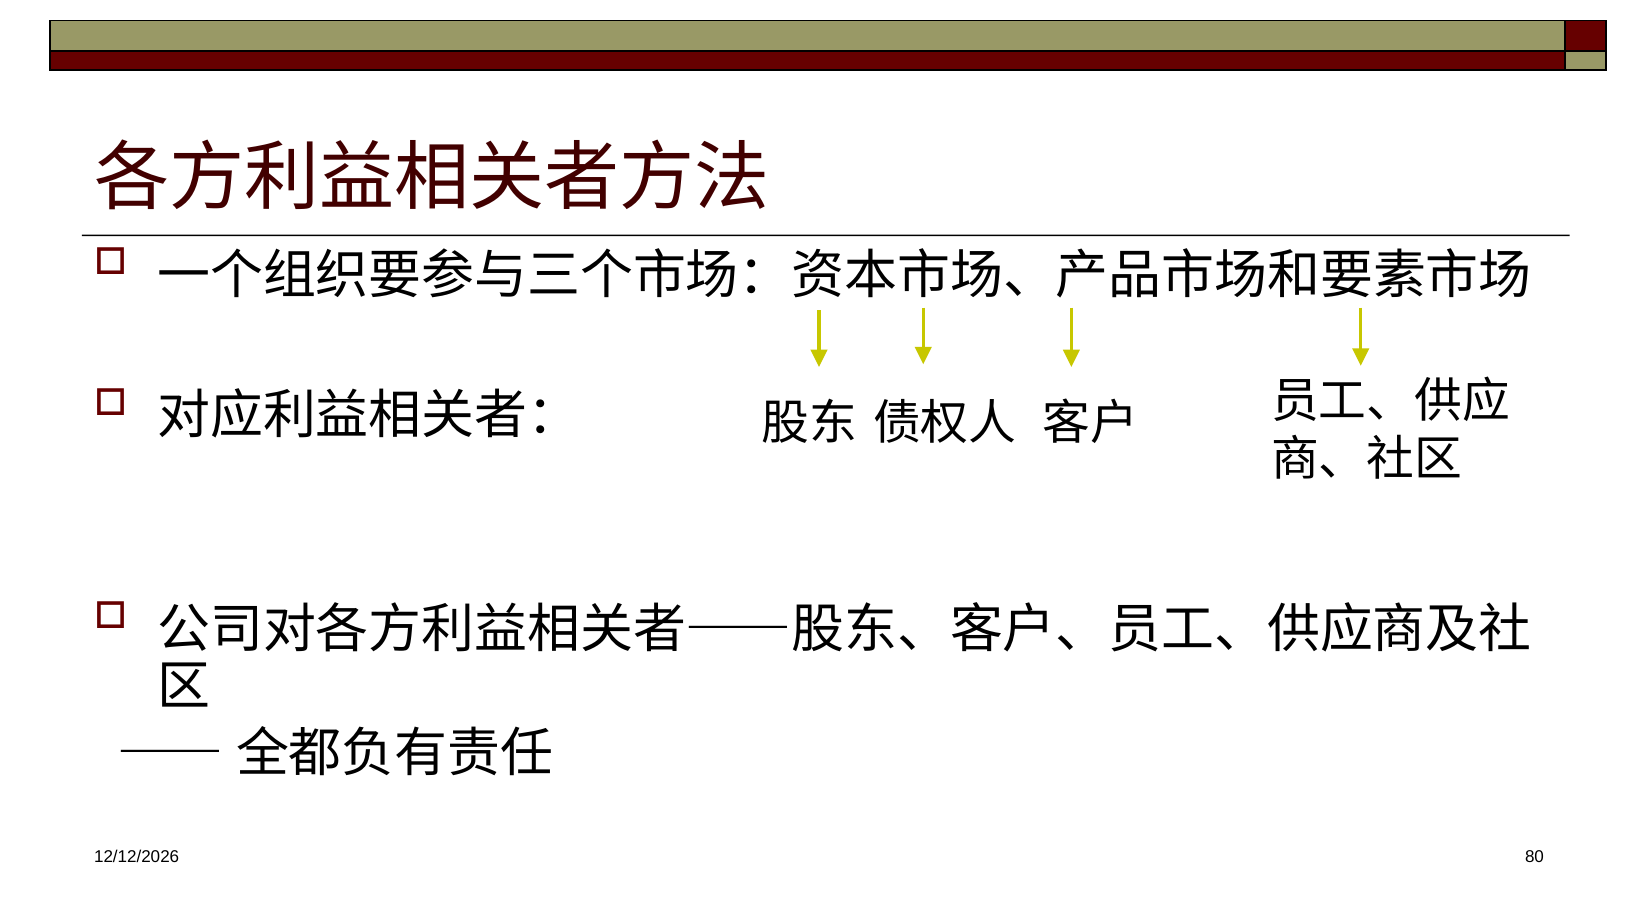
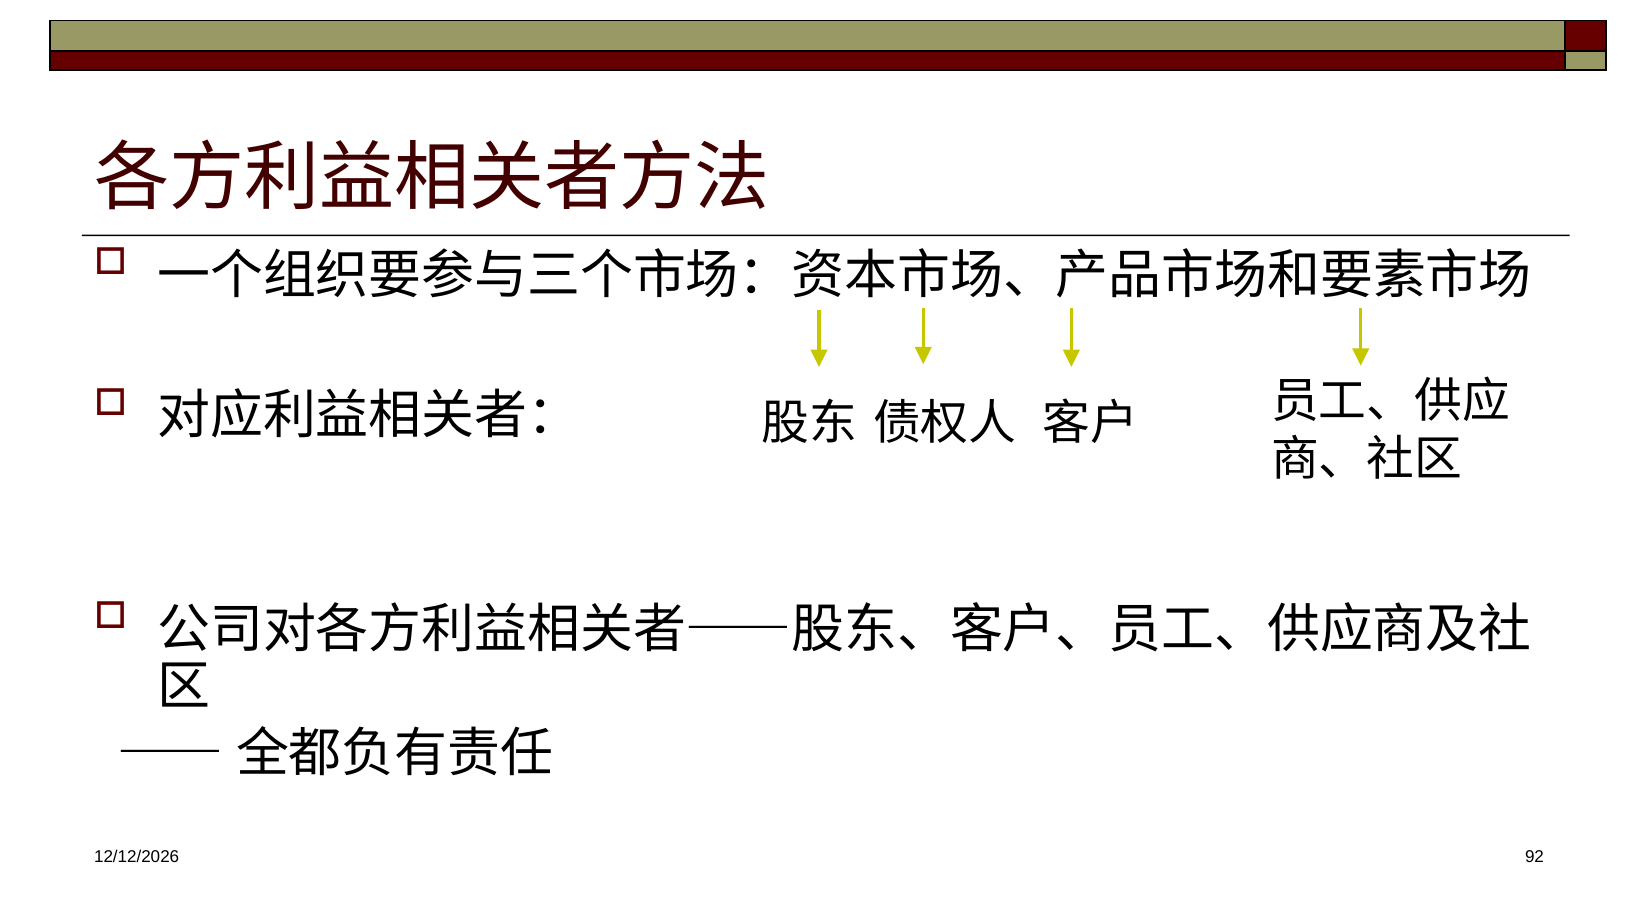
80: 80 -> 92
